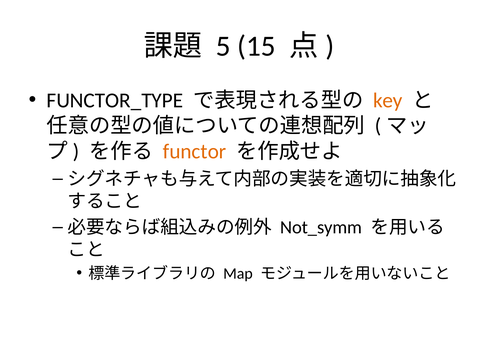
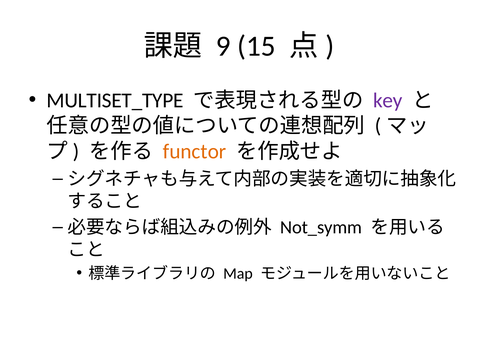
5: 5 -> 9
FUNCTOR_TYPE: FUNCTOR_TYPE -> MULTISET_TYPE
key colour: orange -> purple
